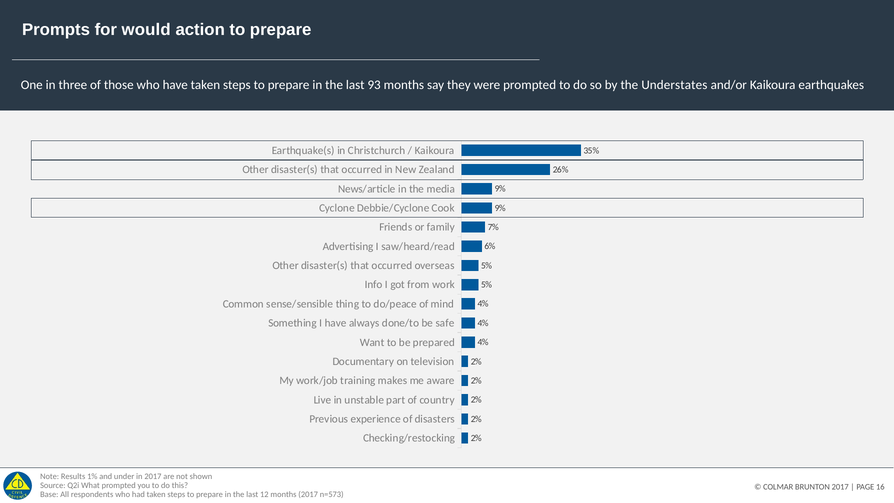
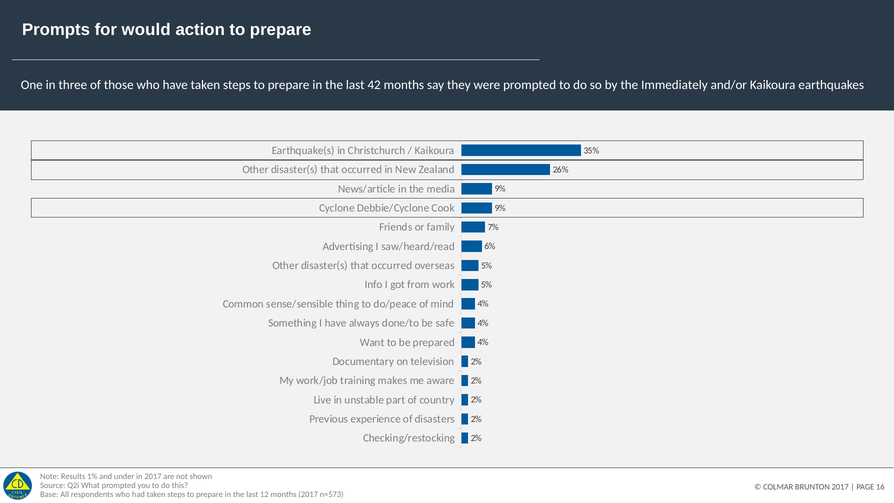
93: 93 -> 42
Understates: Understates -> Immediately
